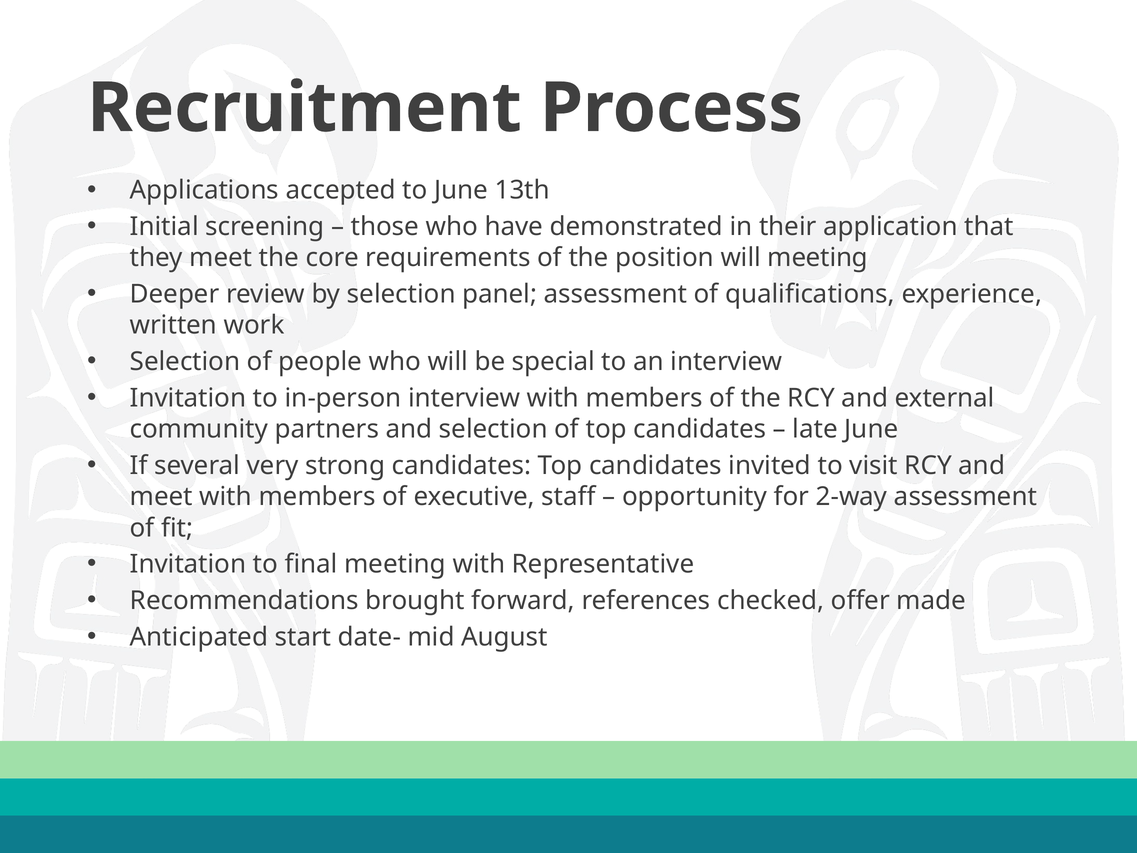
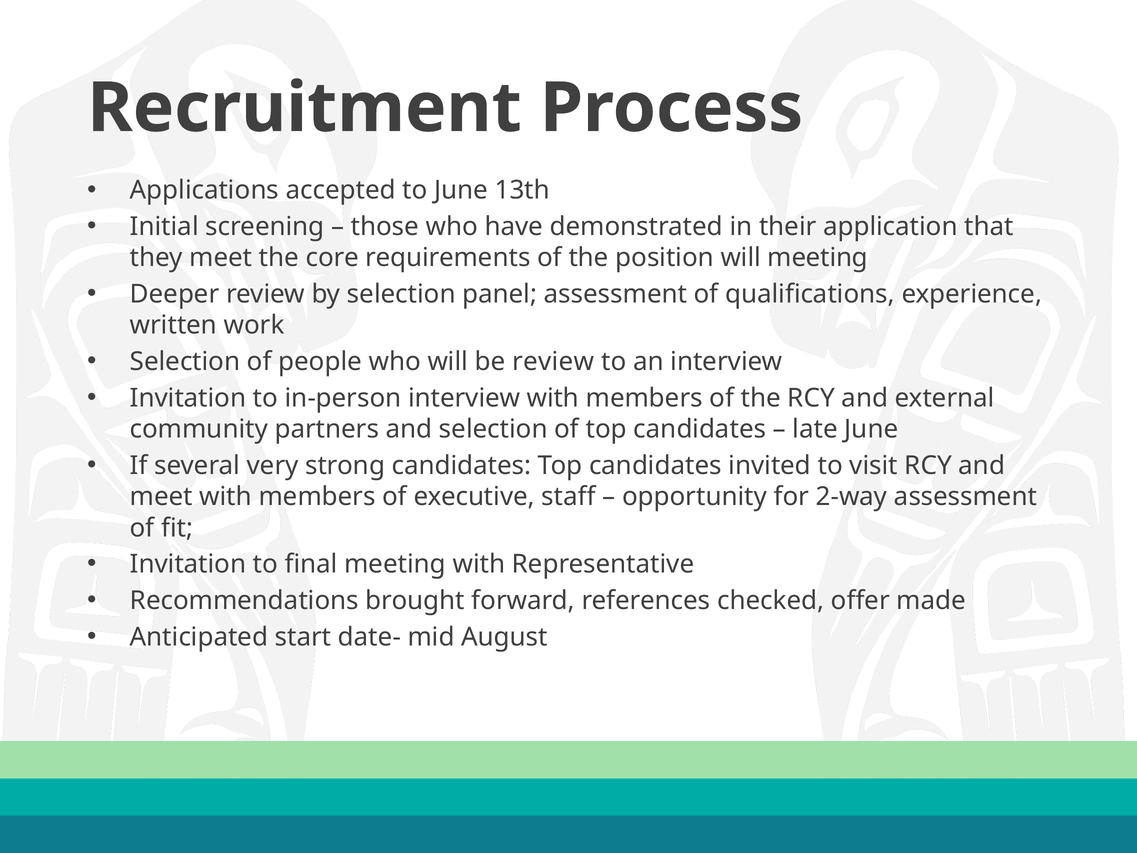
be special: special -> review
